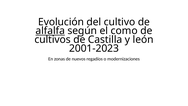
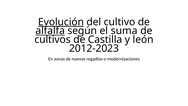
Evolución underline: none -> present
como: como -> suma
2001-2023: 2001-2023 -> 2012-2023
